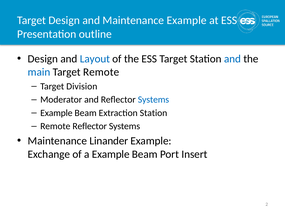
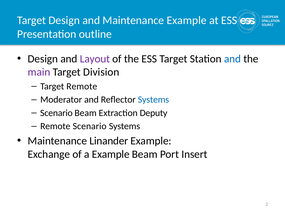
Layout colour: blue -> purple
main colour: blue -> purple
Target Remote: Remote -> Division
Target Division: Division -> Remote
Example at (56, 113): Example -> Scenario
Extraction Station: Station -> Deputy
Remote Reflector: Reflector -> Scenario
